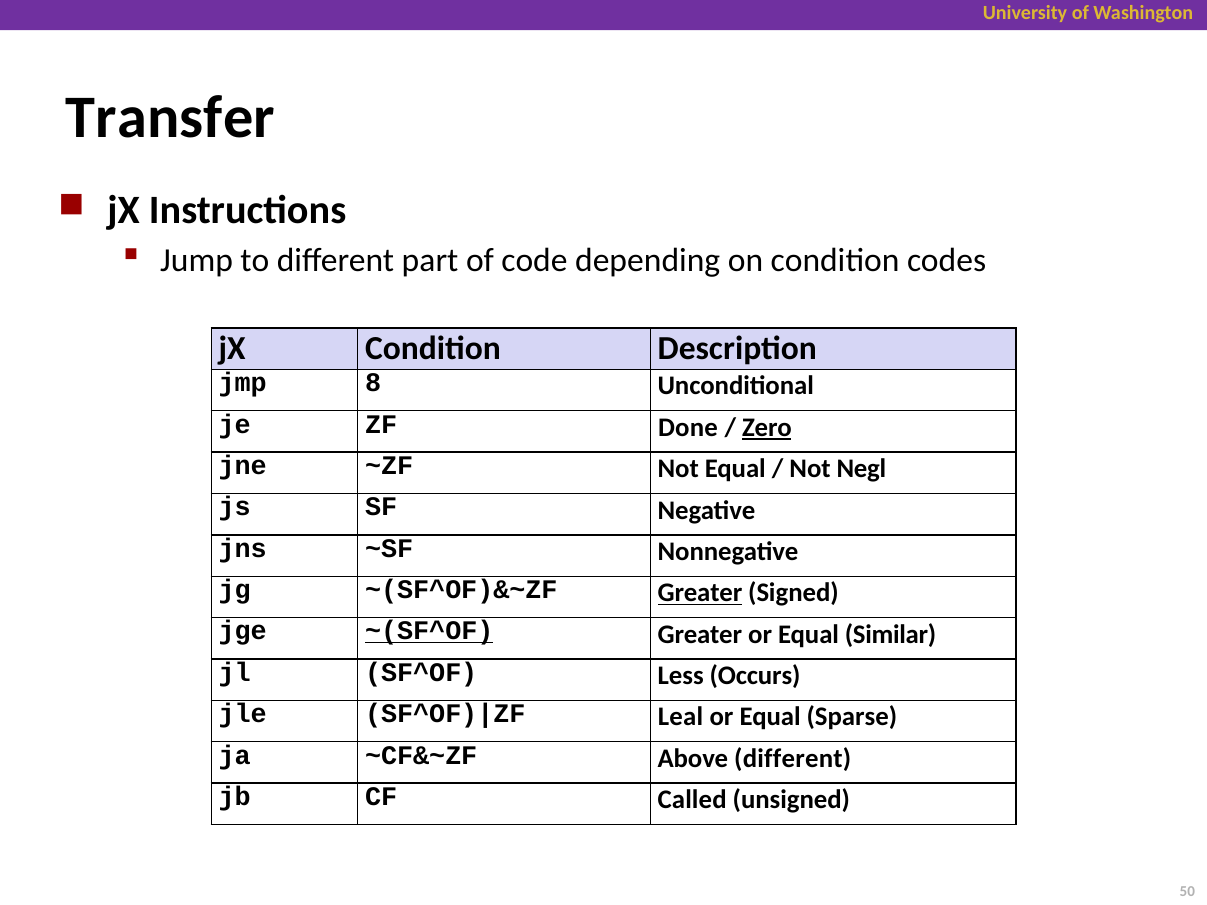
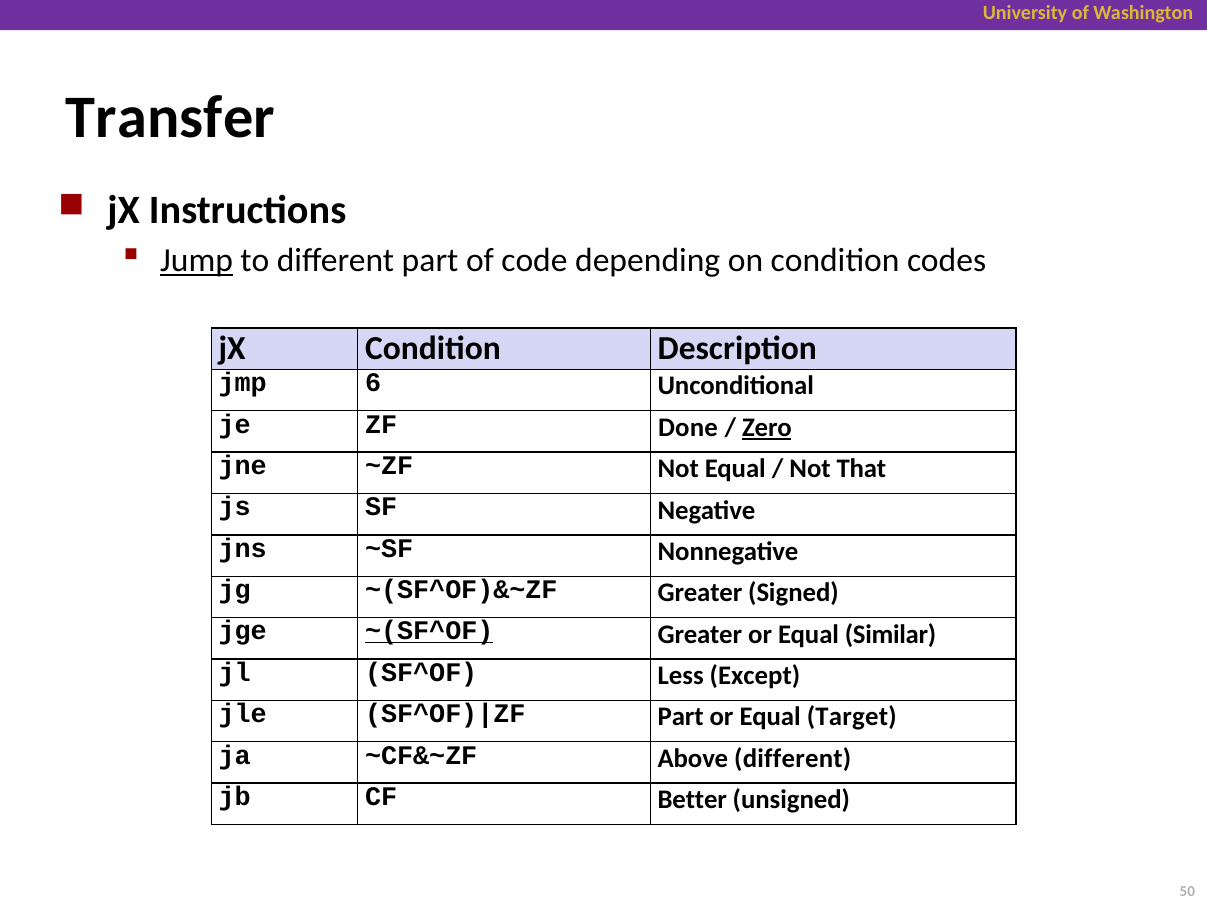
Jump underline: none -> present
8: 8 -> 6
Negl: Negl -> That
Greater at (700, 593) underline: present -> none
Occurs: Occurs -> Except
Leal at (681, 717): Leal -> Part
Sparse: Sparse -> Target
Called: Called -> Better
